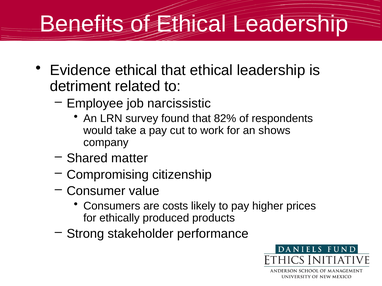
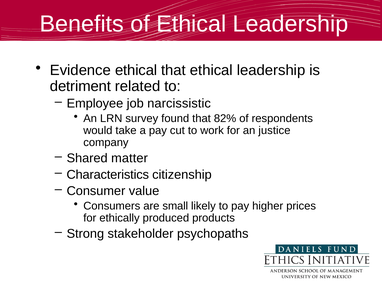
shows: shows -> justice
Compromising: Compromising -> Characteristics
costs: costs -> small
performance: performance -> psychopaths
